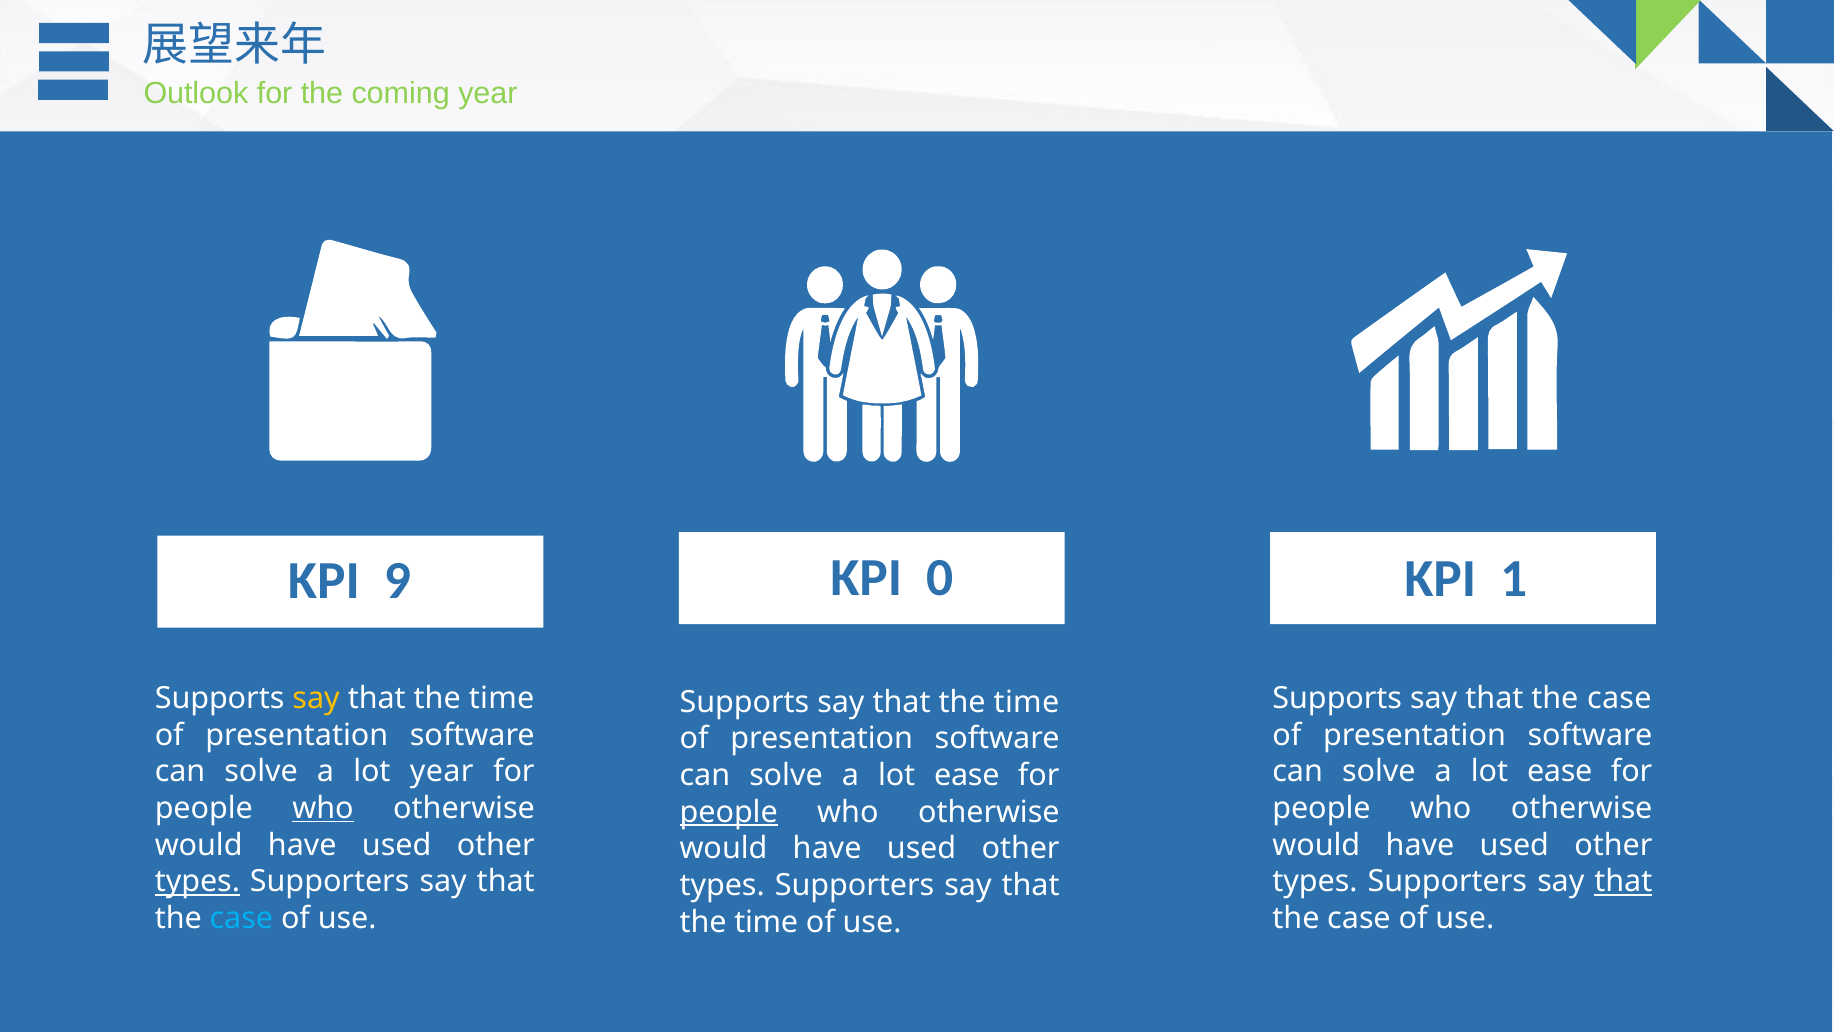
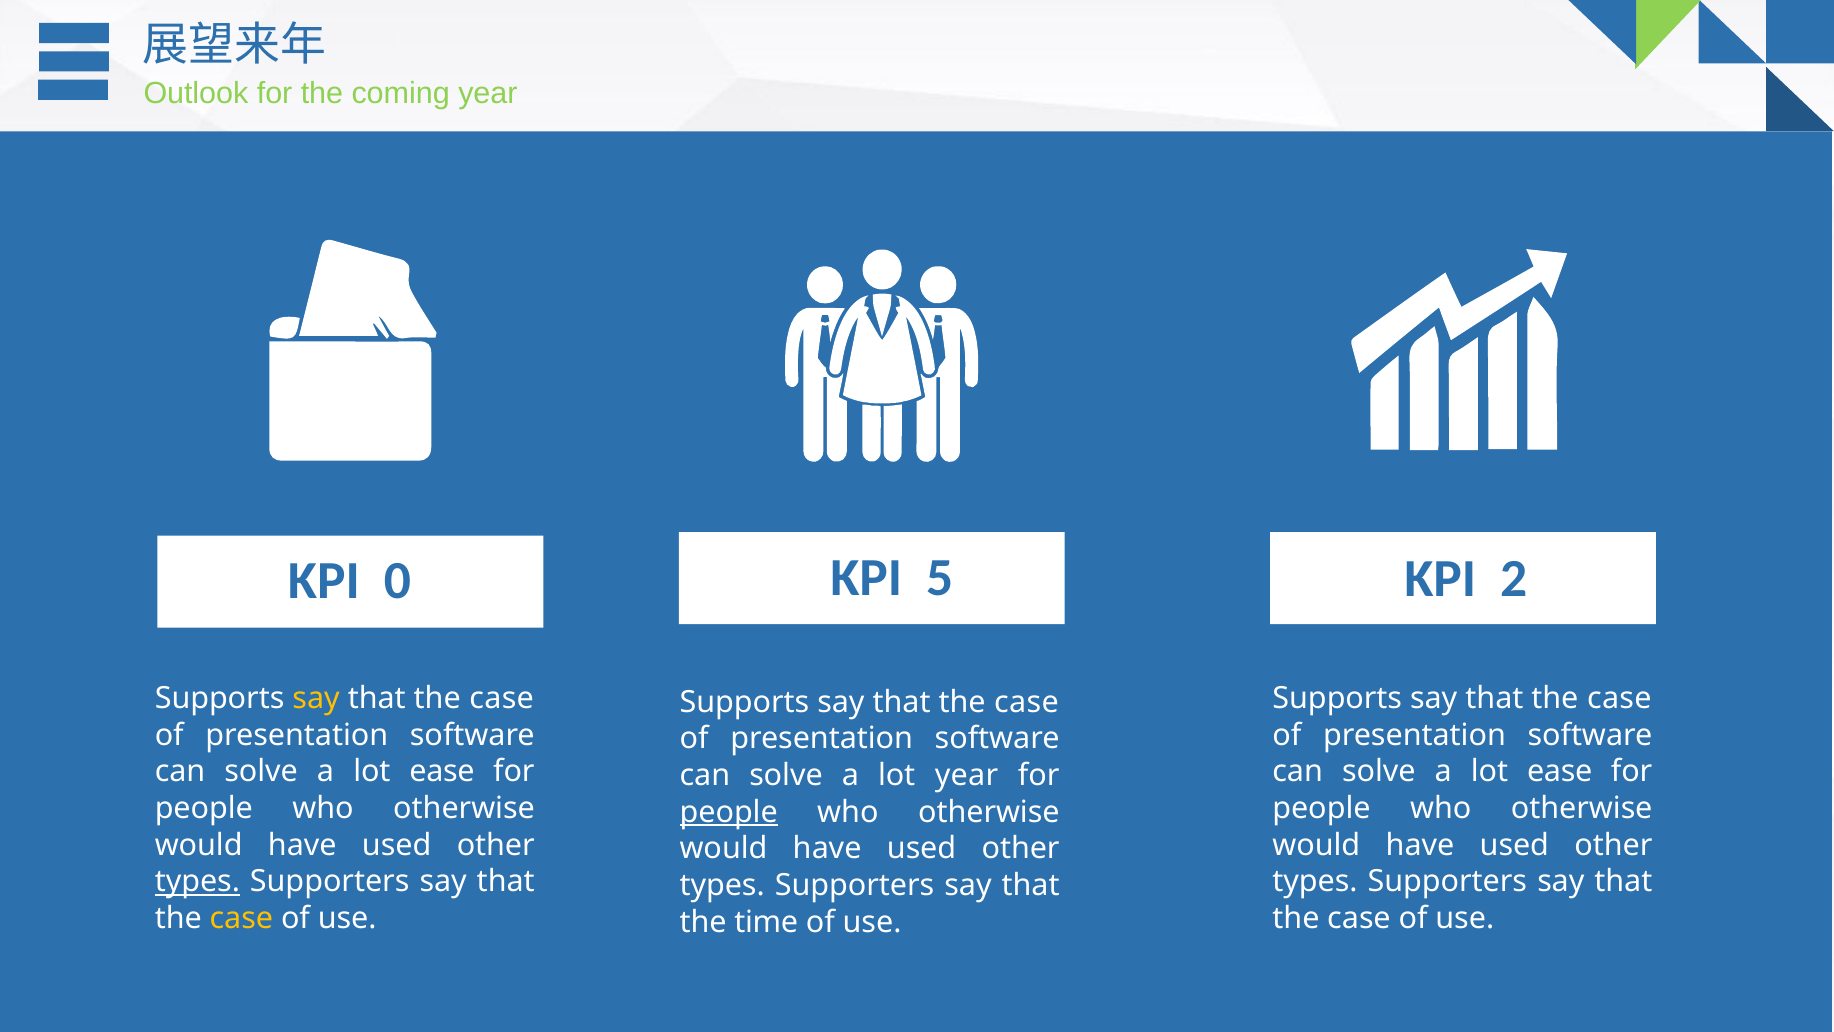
9: 9 -> 0
0: 0 -> 5
1: 1 -> 2
time at (502, 698): time -> case
time at (1027, 702): time -> case
year at (442, 771): year -> ease
ease at (967, 775): ease -> year
who at (323, 808) underline: present -> none
that at (1623, 881) underline: present -> none
case at (241, 918) colour: light blue -> yellow
